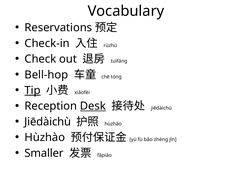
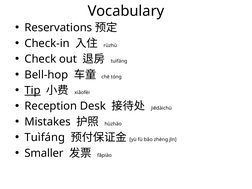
Desk underline: present -> none
Jiēdàichù at (48, 122): Jiēdàichù -> Mistakes
Hùzhào at (45, 137): Hùzhào -> Tuìfáng
